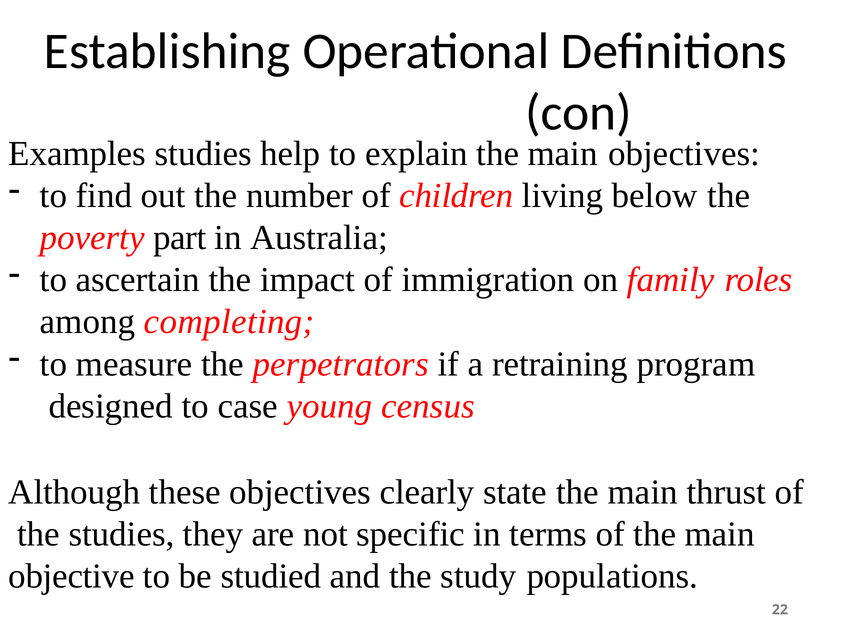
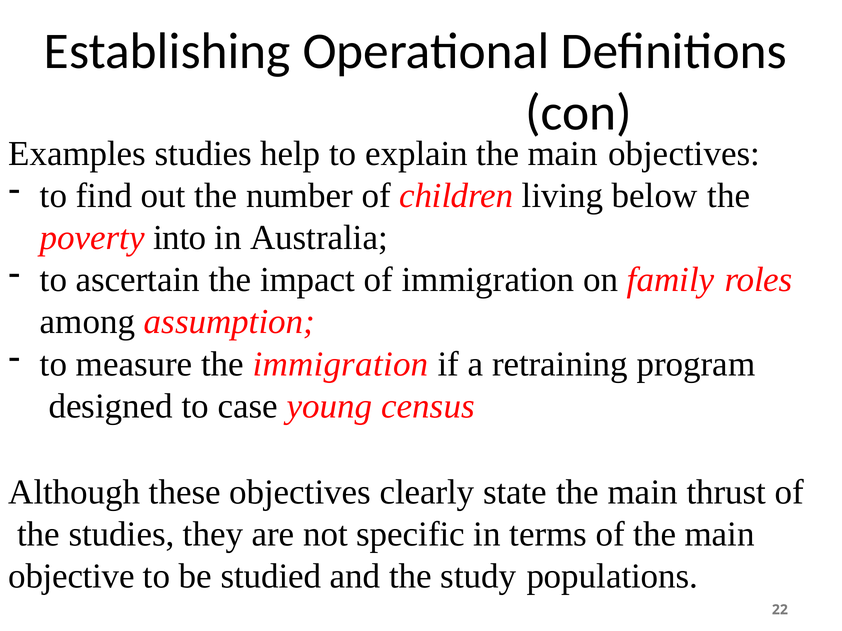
part: part -> into
completing: completing -> assumption
the perpetrators: perpetrators -> immigration
